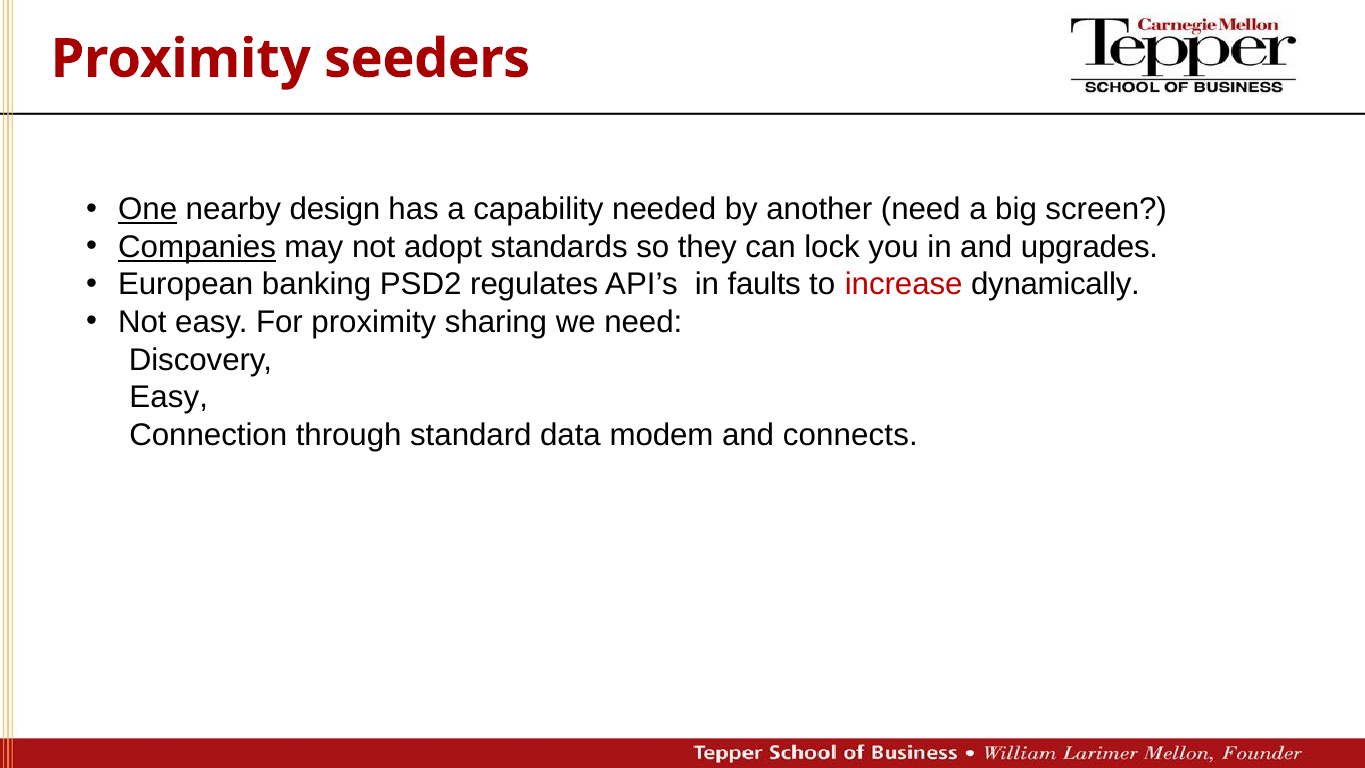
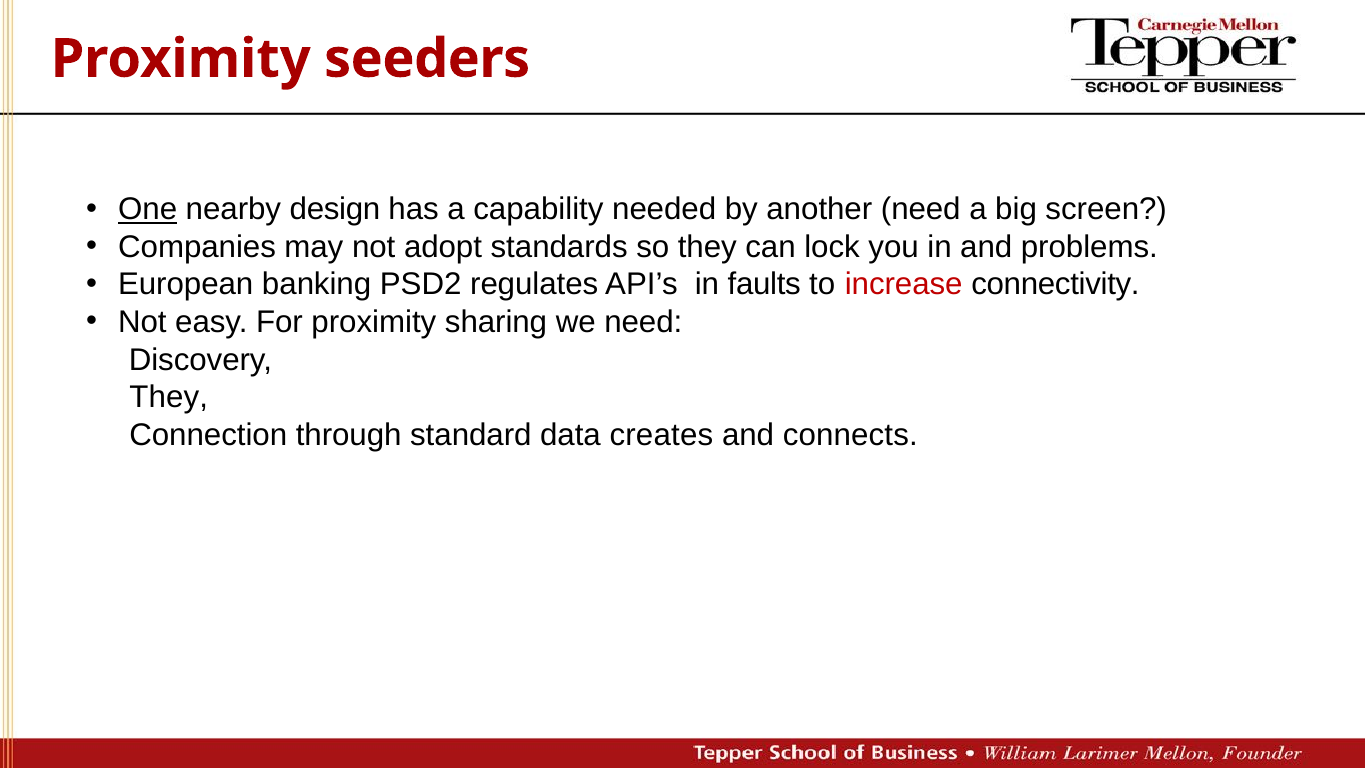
Companies underline: present -> none
upgrades: upgrades -> problems
dynamically: dynamically -> connectivity
Easy at (169, 397): Easy -> They
modem: modem -> creates
